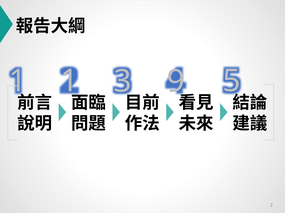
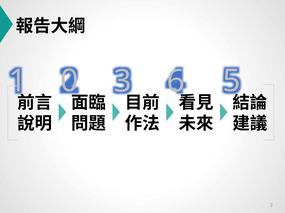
1 1: 1 -> 0
9: 9 -> 6
